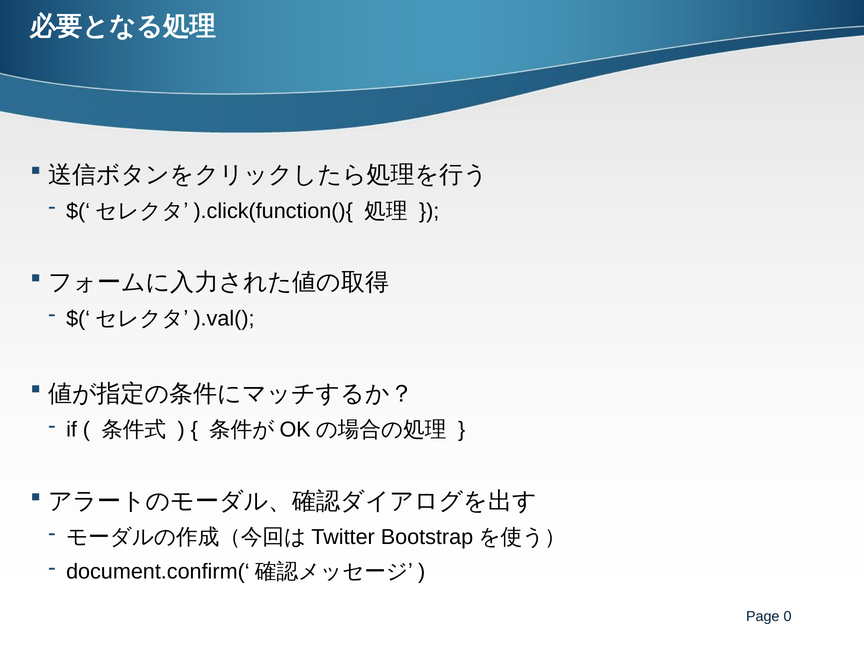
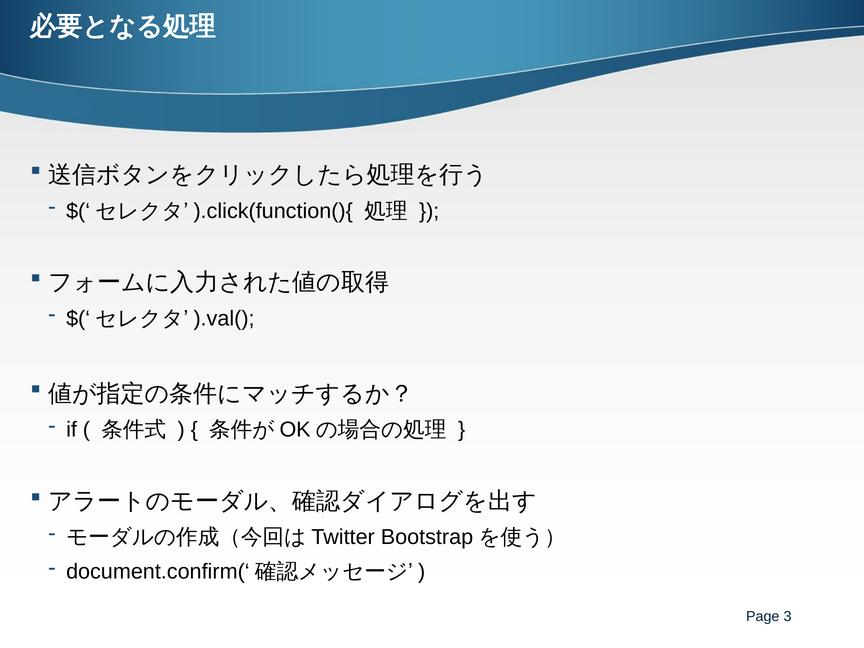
0: 0 -> 3
